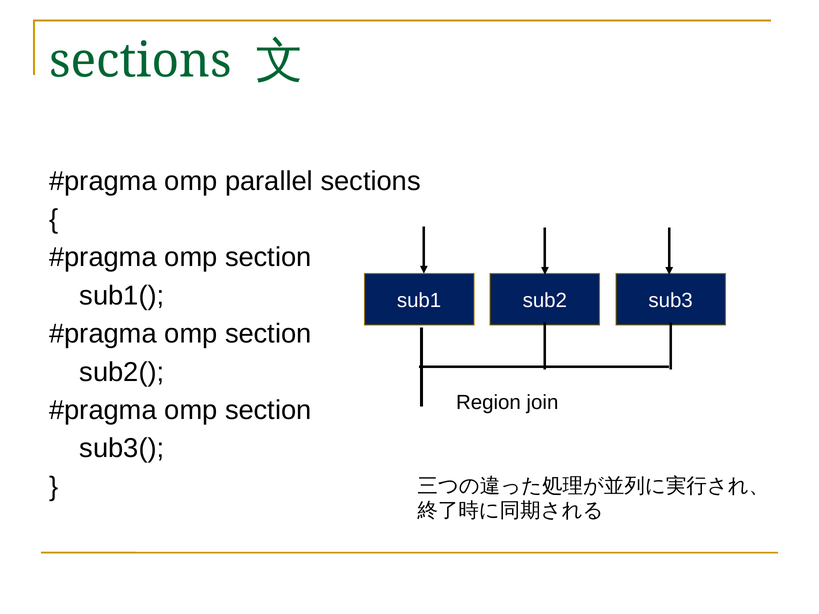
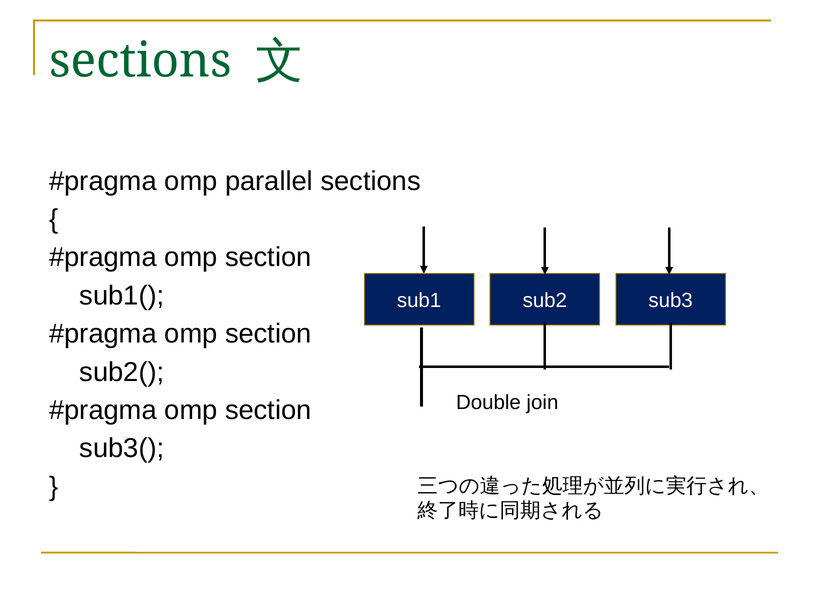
Region: Region -> Double
